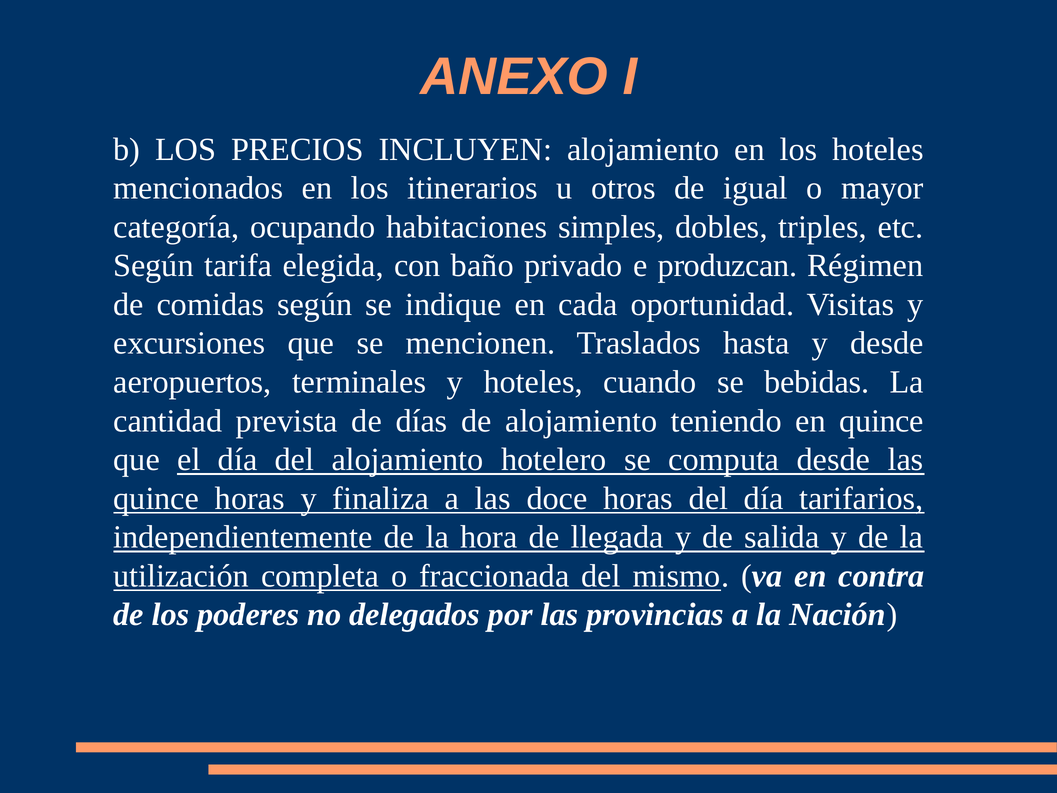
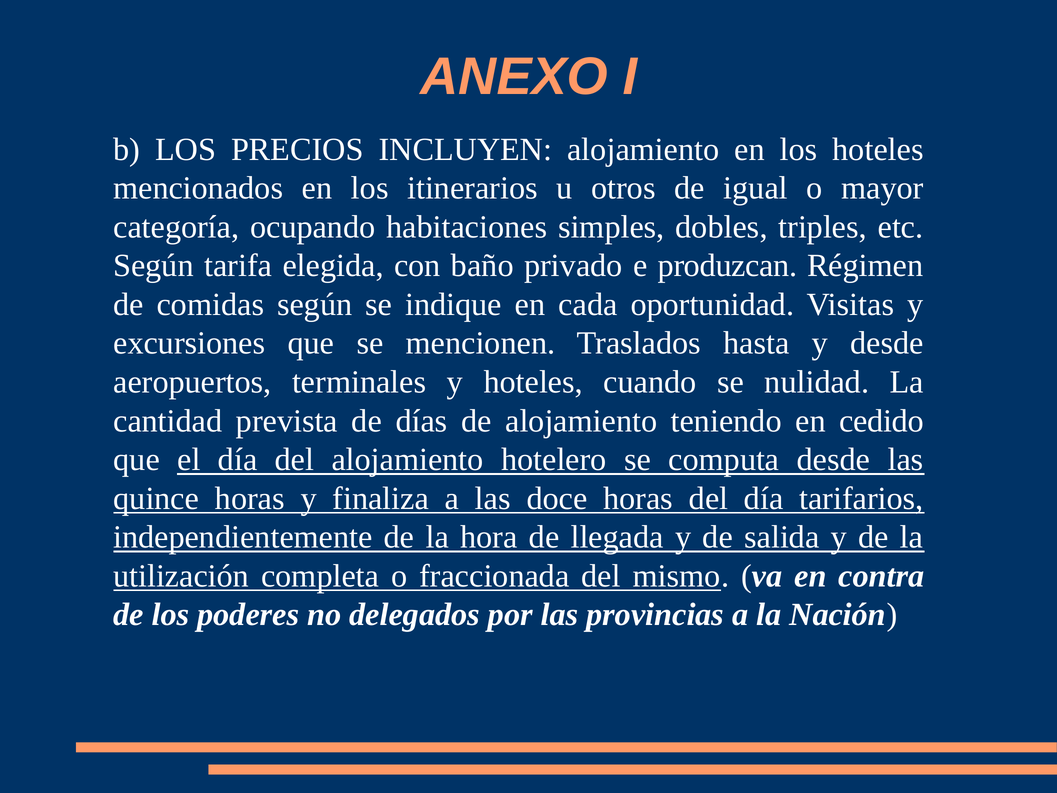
bebidas: bebidas -> nulidad
en quince: quince -> cedido
